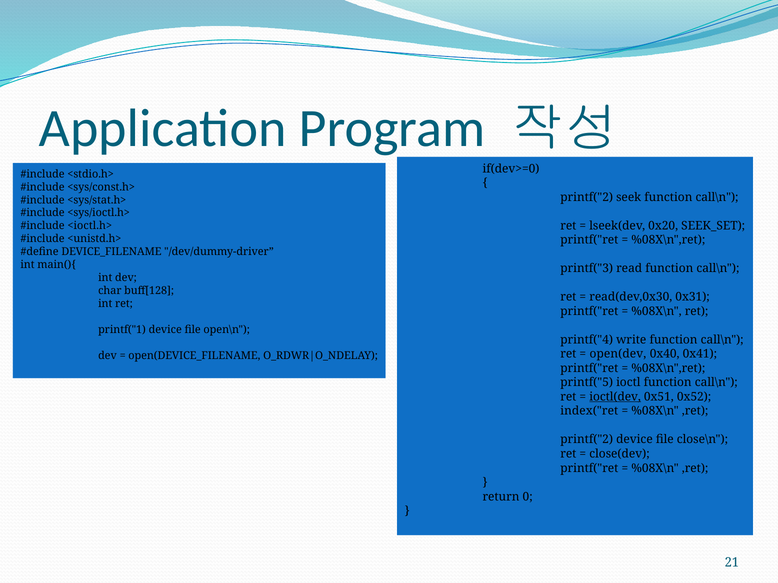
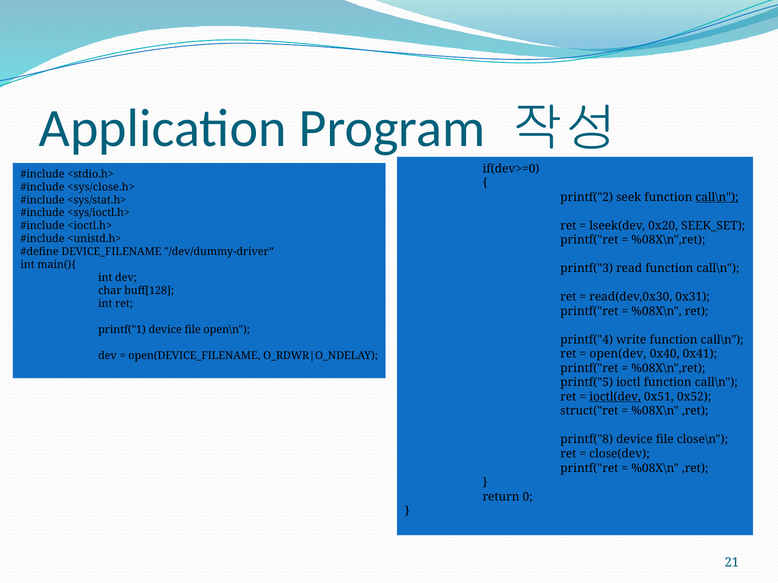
<sys/const.h>: <sys/const.h> -> <sys/close.h>
call\n at (717, 197) underline: none -> present
index("ret: index("ret -> struct("ret
printf("2 at (587, 440): printf("2 -> printf("8
